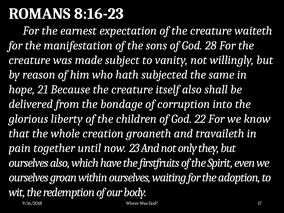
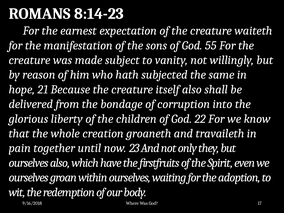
8:16-23: 8:16-23 -> 8:14-23
28: 28 -> 55
